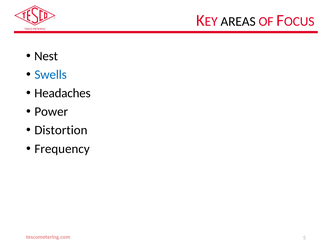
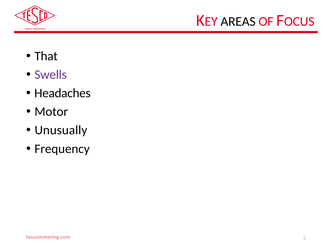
Nest: Nest -> That
Swells colour: blue -> purple
Power: Power -> Motor
Distortion: Distortion -> Unusually
